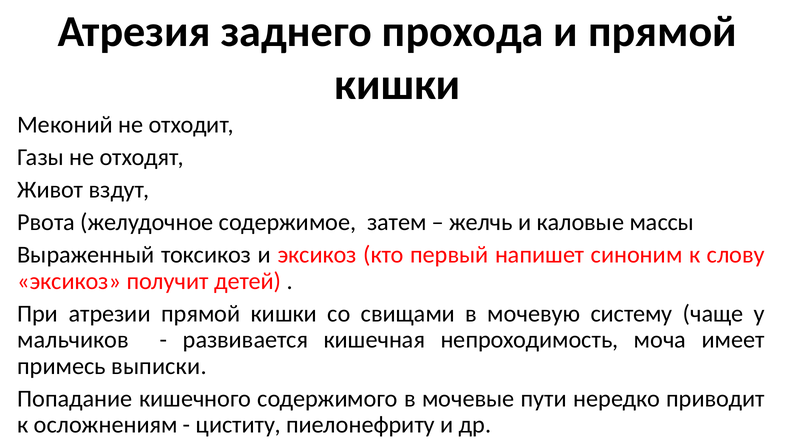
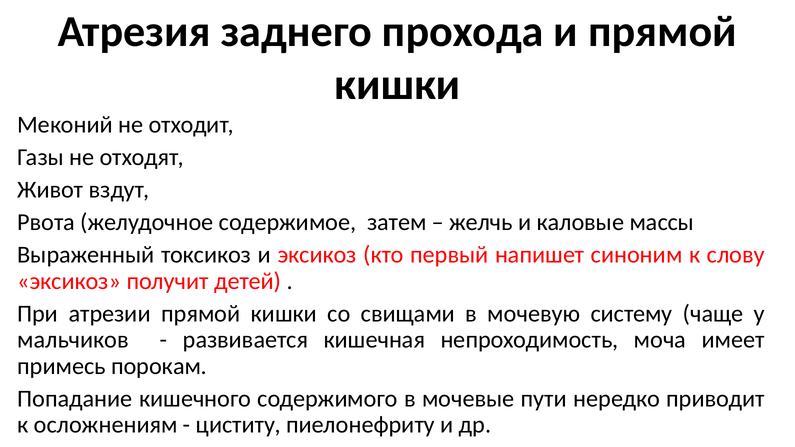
выписки: выписки -> порокам
